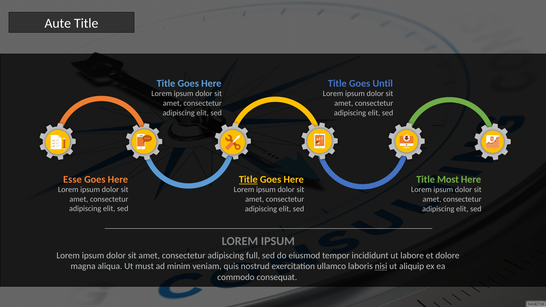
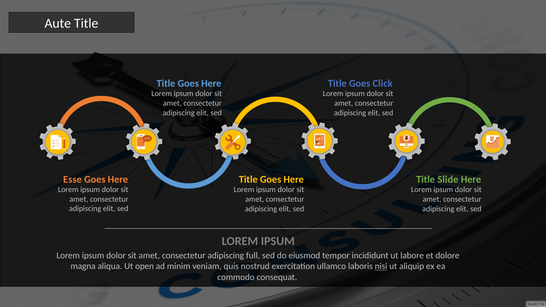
Until: Until -> Click
Most: Most -> Slide
Title at (248, 180) underline: present -> none
must: must -> open
